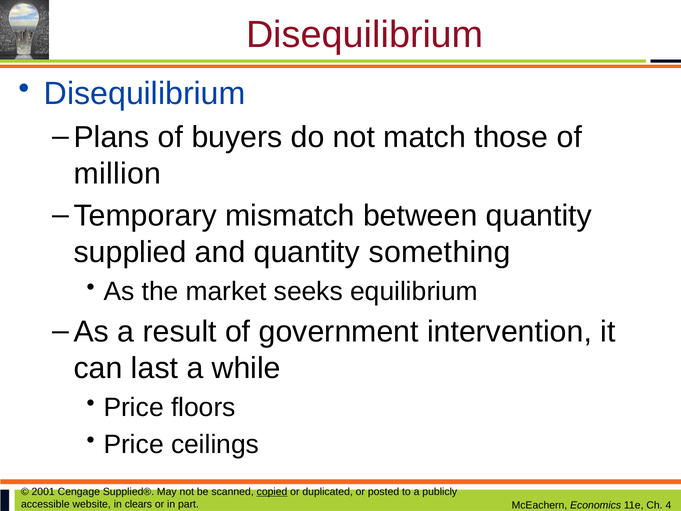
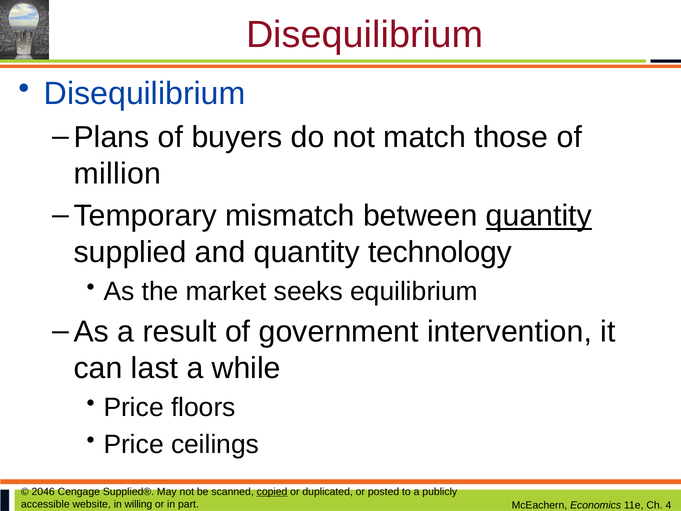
quantity at (539, 216) underline: none -> present
something: something -> technology
2001: 2001 -> 2046
clears: clears -> willing
